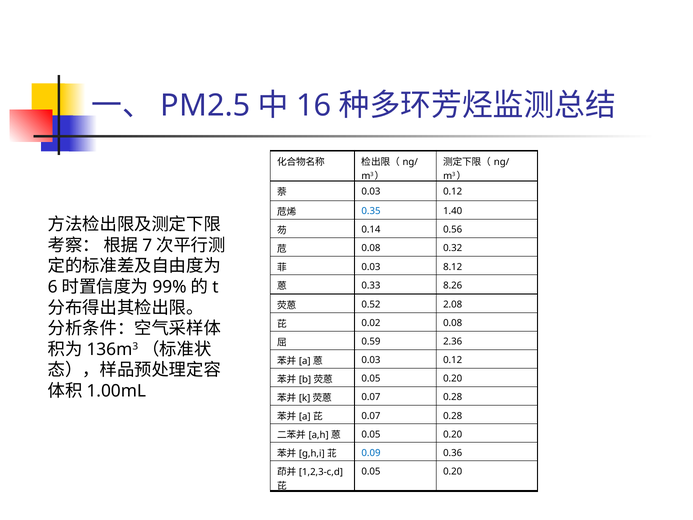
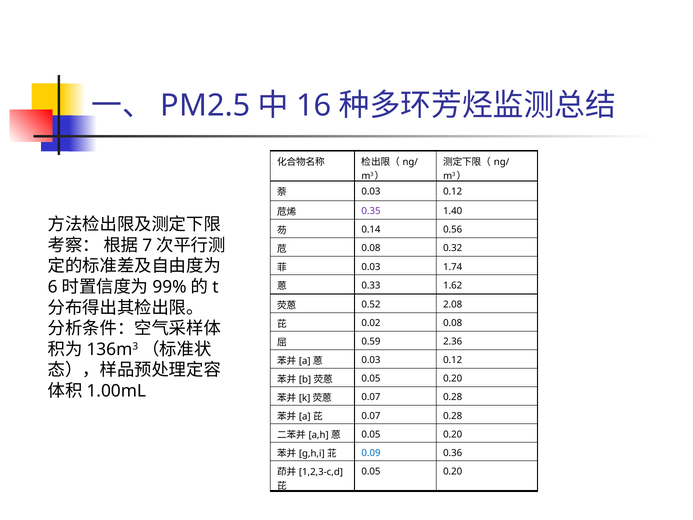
0.35 colour: blue -> purple
8.12: 8.12 -> 1.74
8.26: 8.26 -> 1.62
